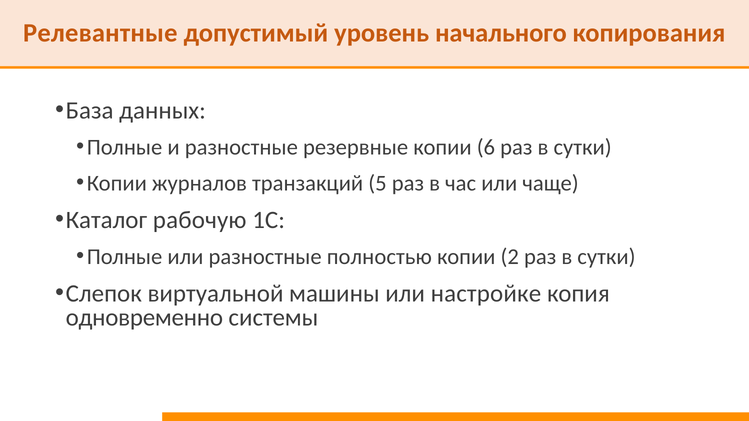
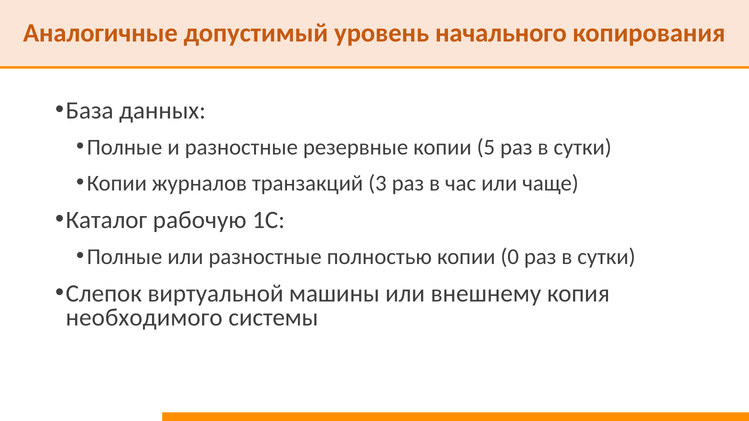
Релевантные: Релевантные -> Аналогичные
6: 6 -> 5
5: 5 -> 3
2: 2 -> 0
настройке: настройке -> внешнему
одновременно: одновременно -> необходимого
